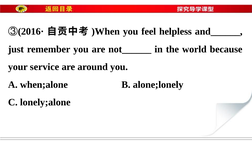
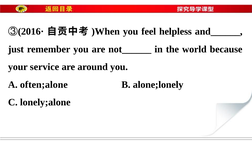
when;alone: when;alone -> often;alone
